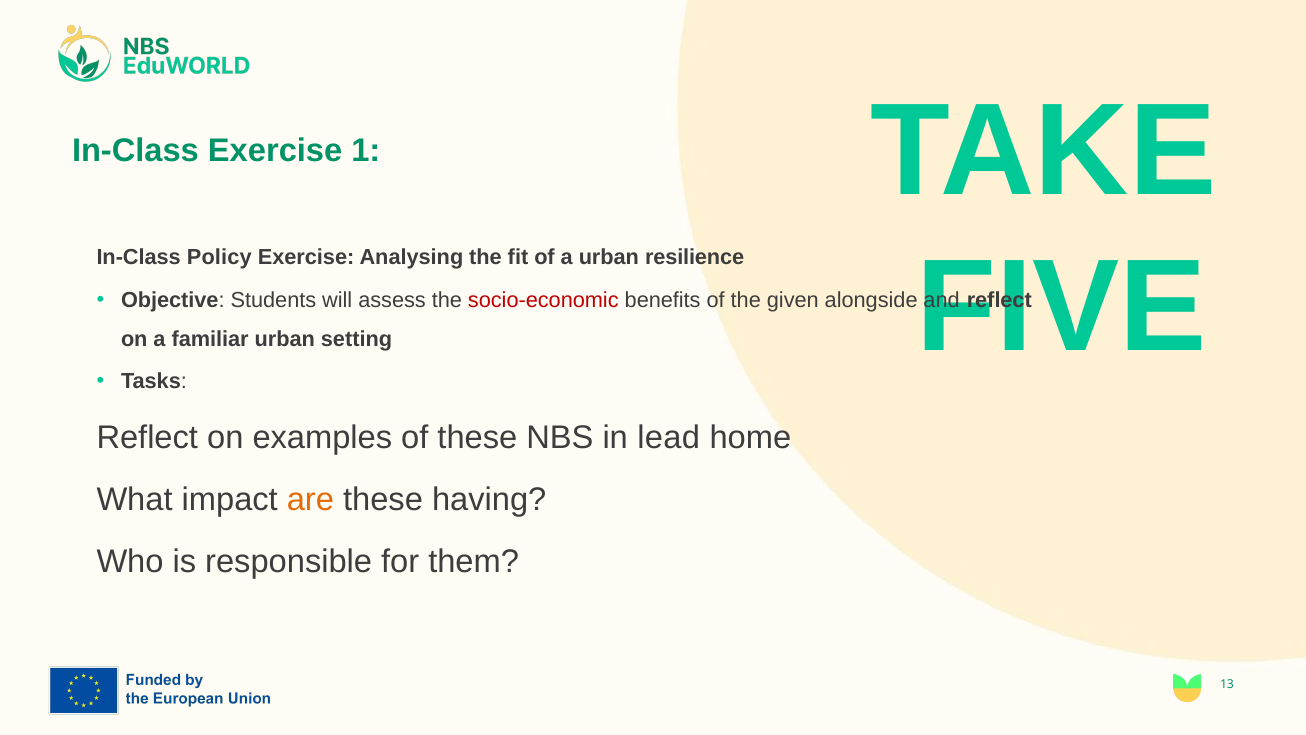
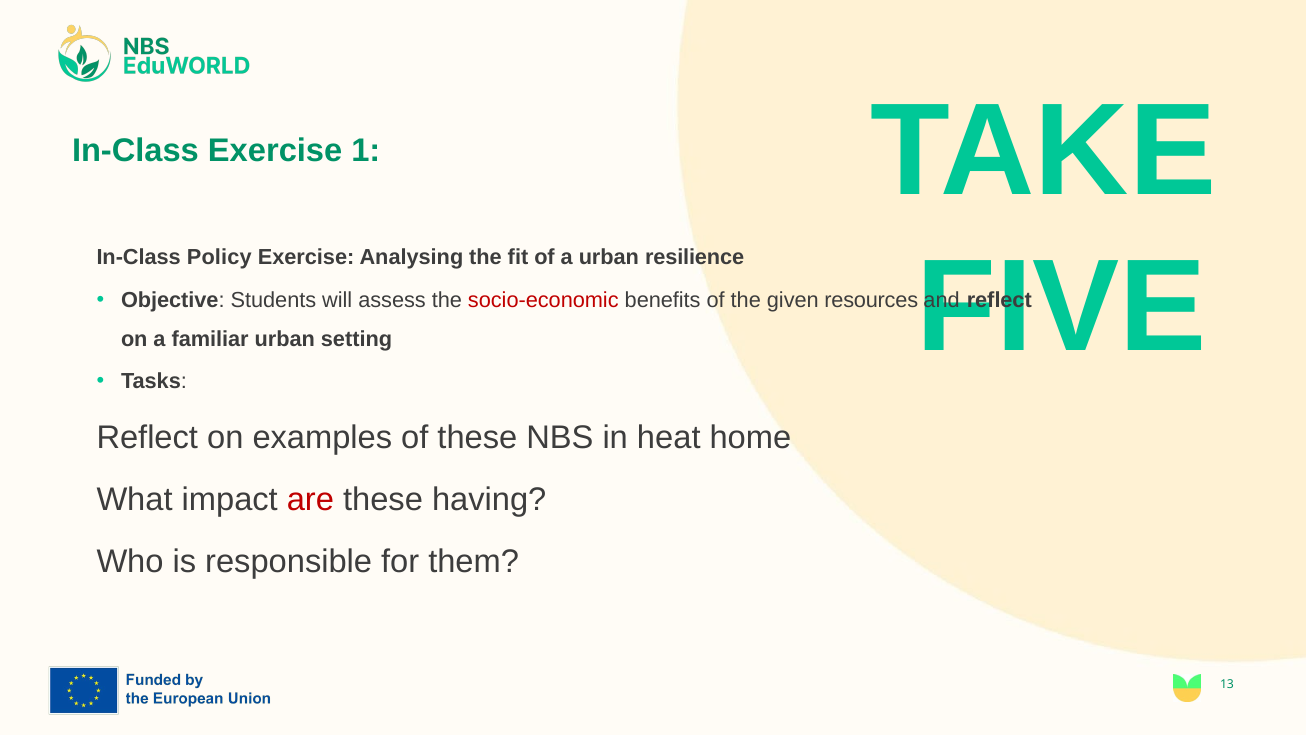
alongside: alongside -> resources
lead: lead -> heat
are colour: orange -> red
